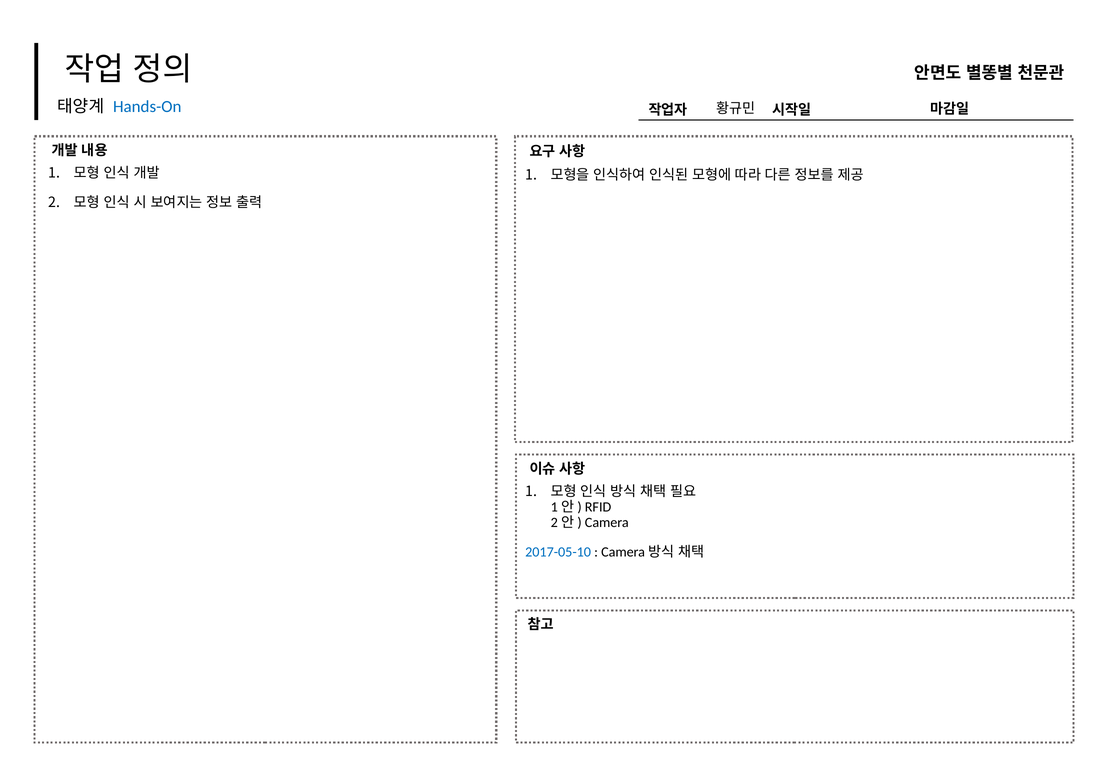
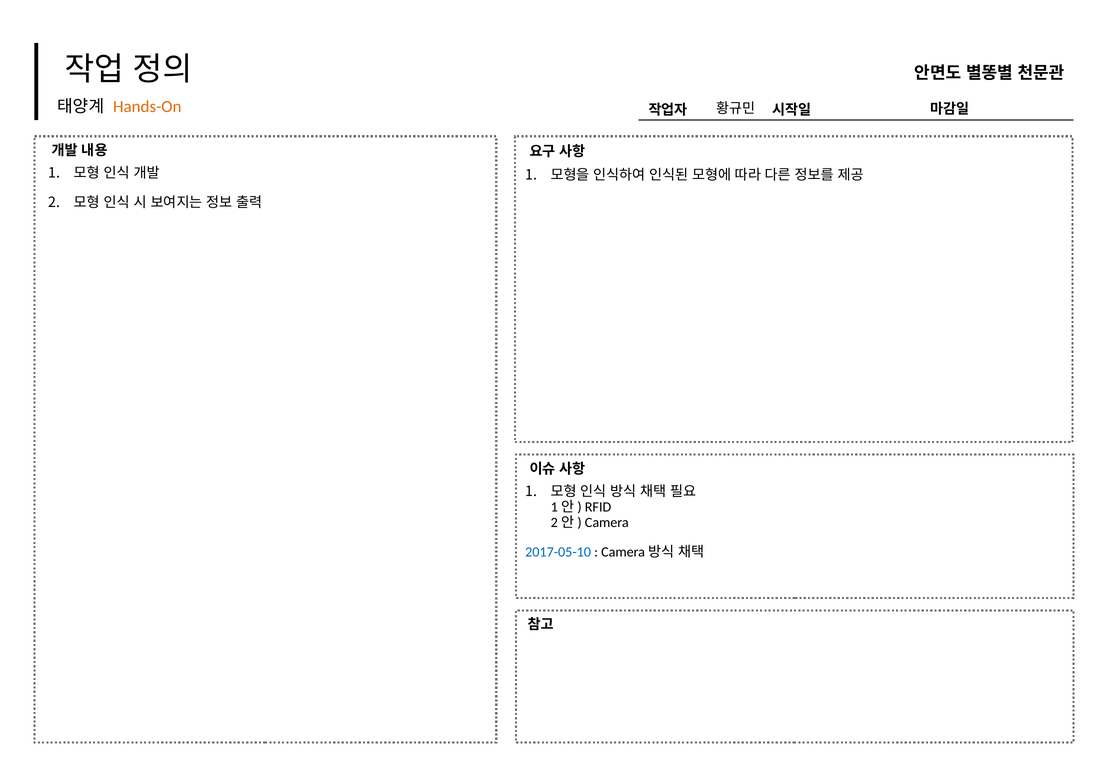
Hands-On colour: blue -> orange
